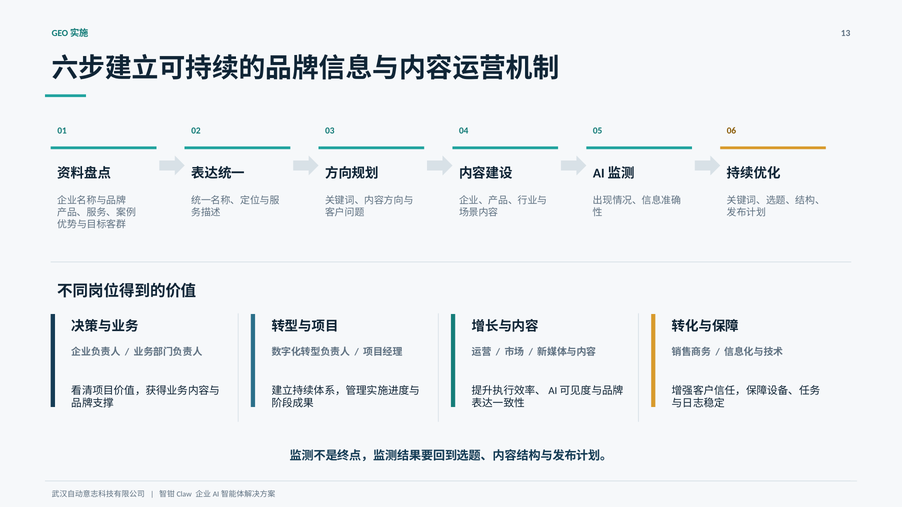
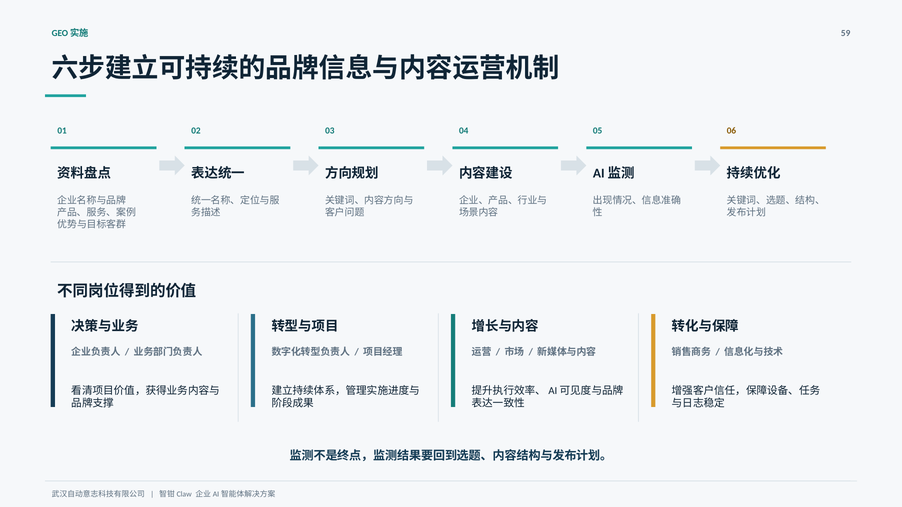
13: 13 -> 59
